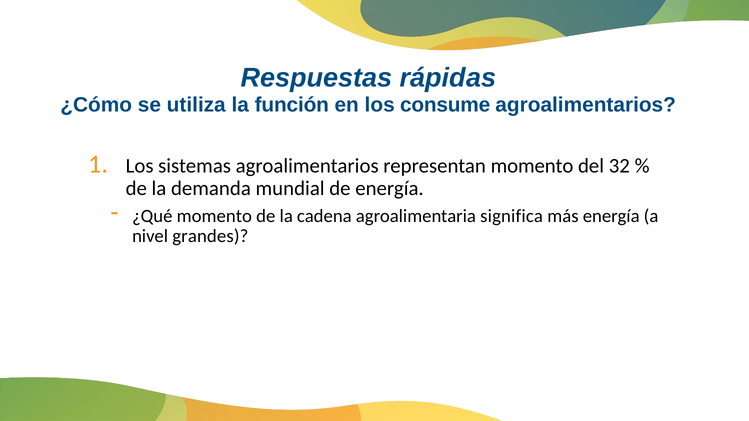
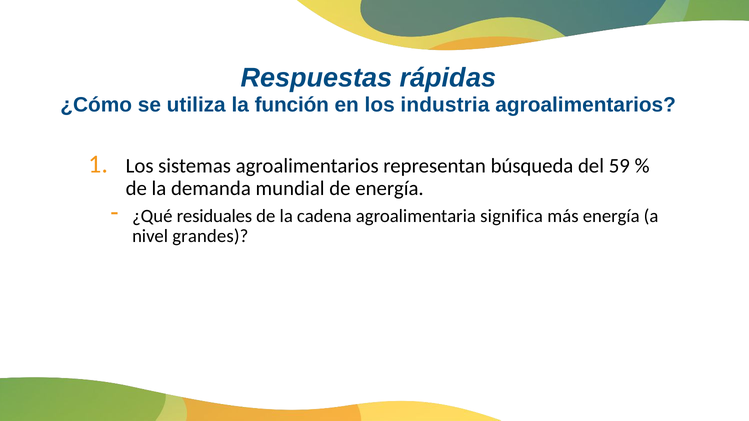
consume: consume -> industria
representan momento: momento -> búsqueda
32: 32 -> 59
¿Qué momento: momento -> residuales
